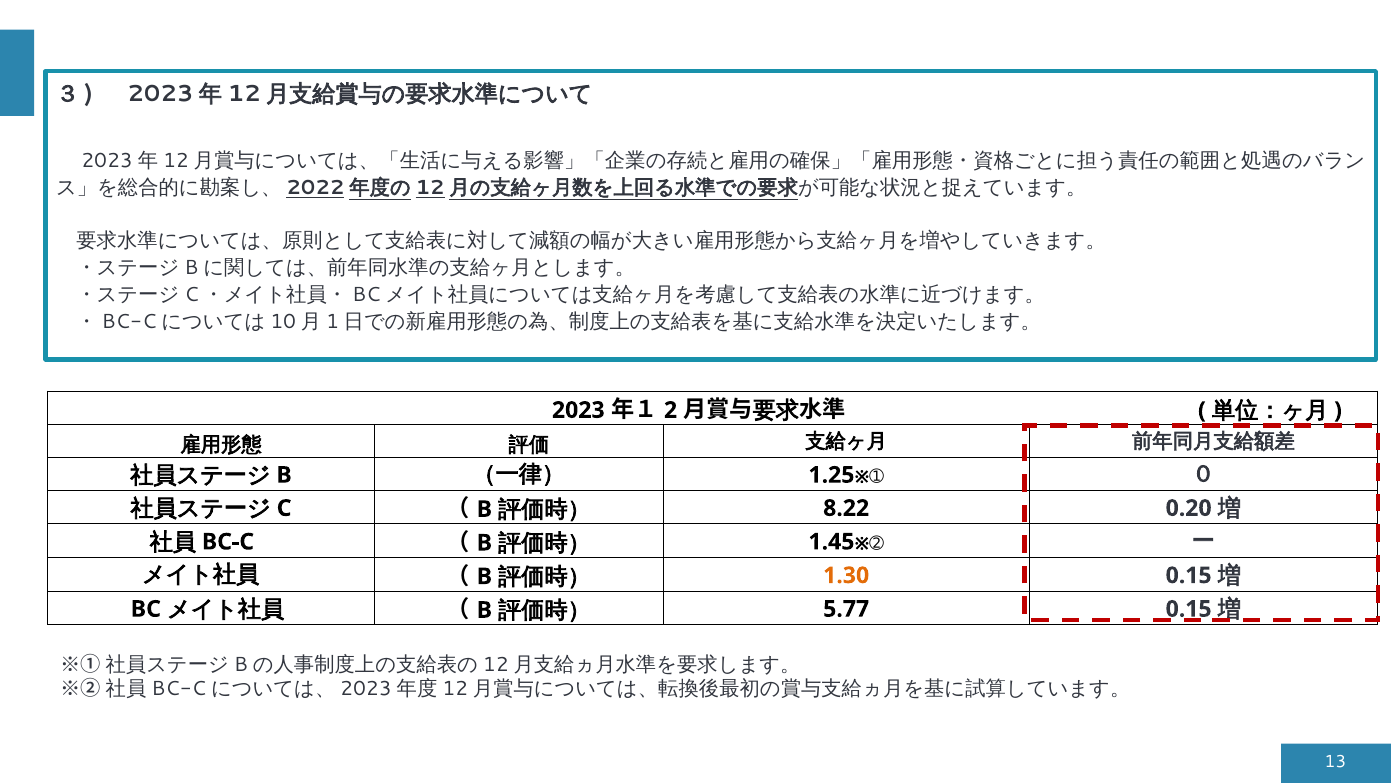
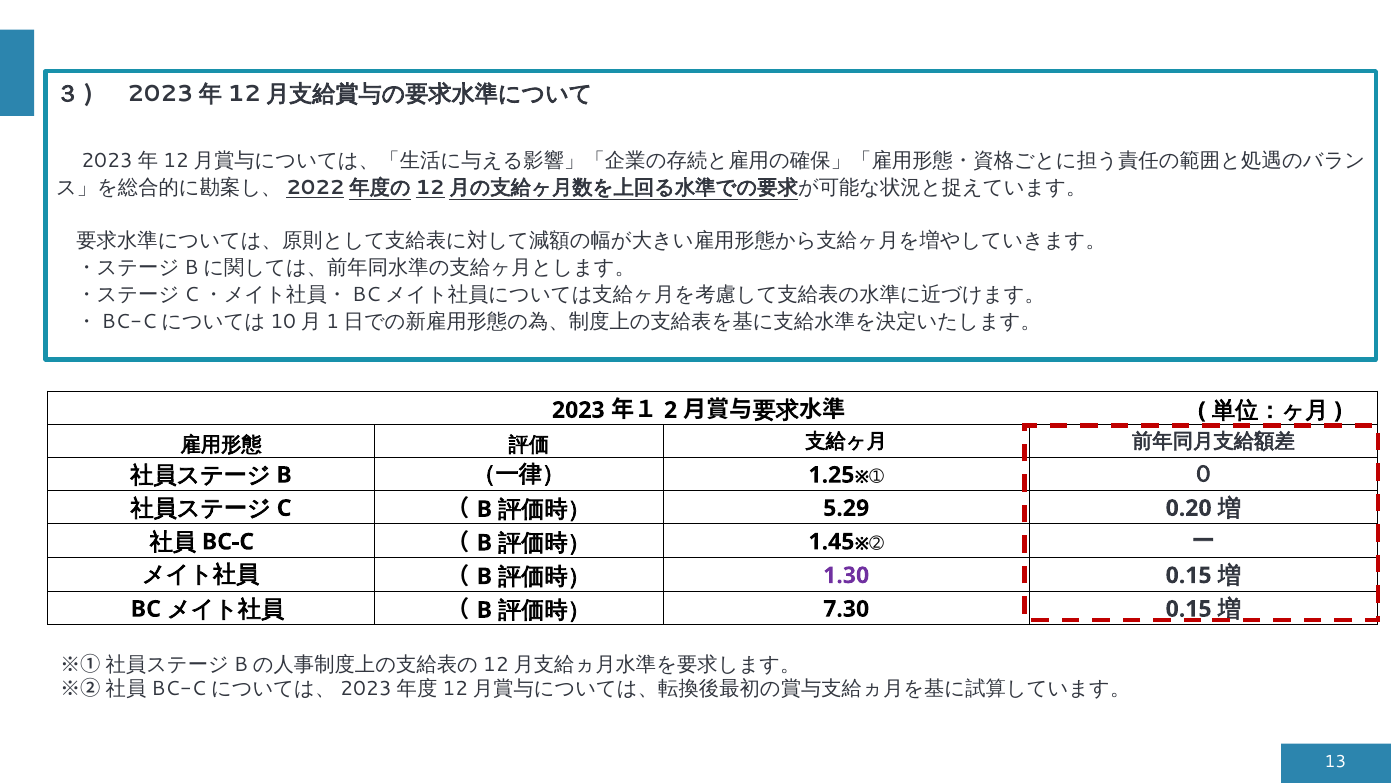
8.22: 8.22 -> 5.29
1.30 colour: orange -> purple
5.77: 5.77 -> 7.30
